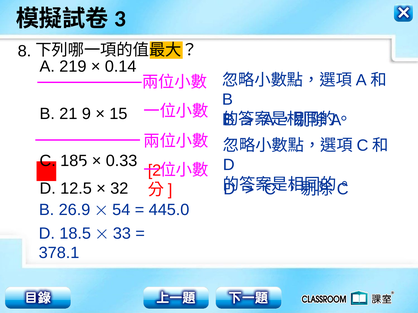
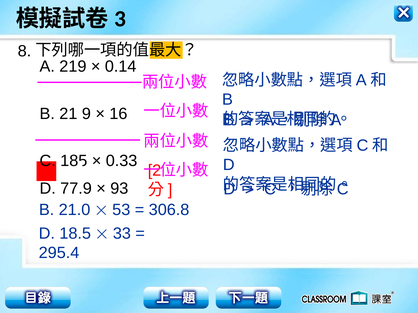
15: 15 -> 16
12.5: 12.5 -> 77.9
32: 32 -> 93
26.9: 26.9 -> 21.0
54: 54 -> 53
445.0: 445.0 -> 306.8
378.1: 378.1 -> 295.4
